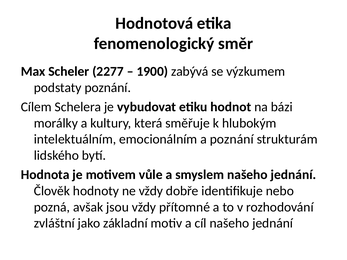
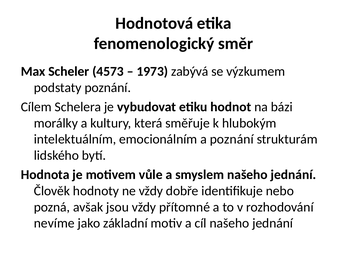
2277: 2277 -> 4573
1900: 1900 -> 1973
zvláštní: zvláštní -> nevíme
